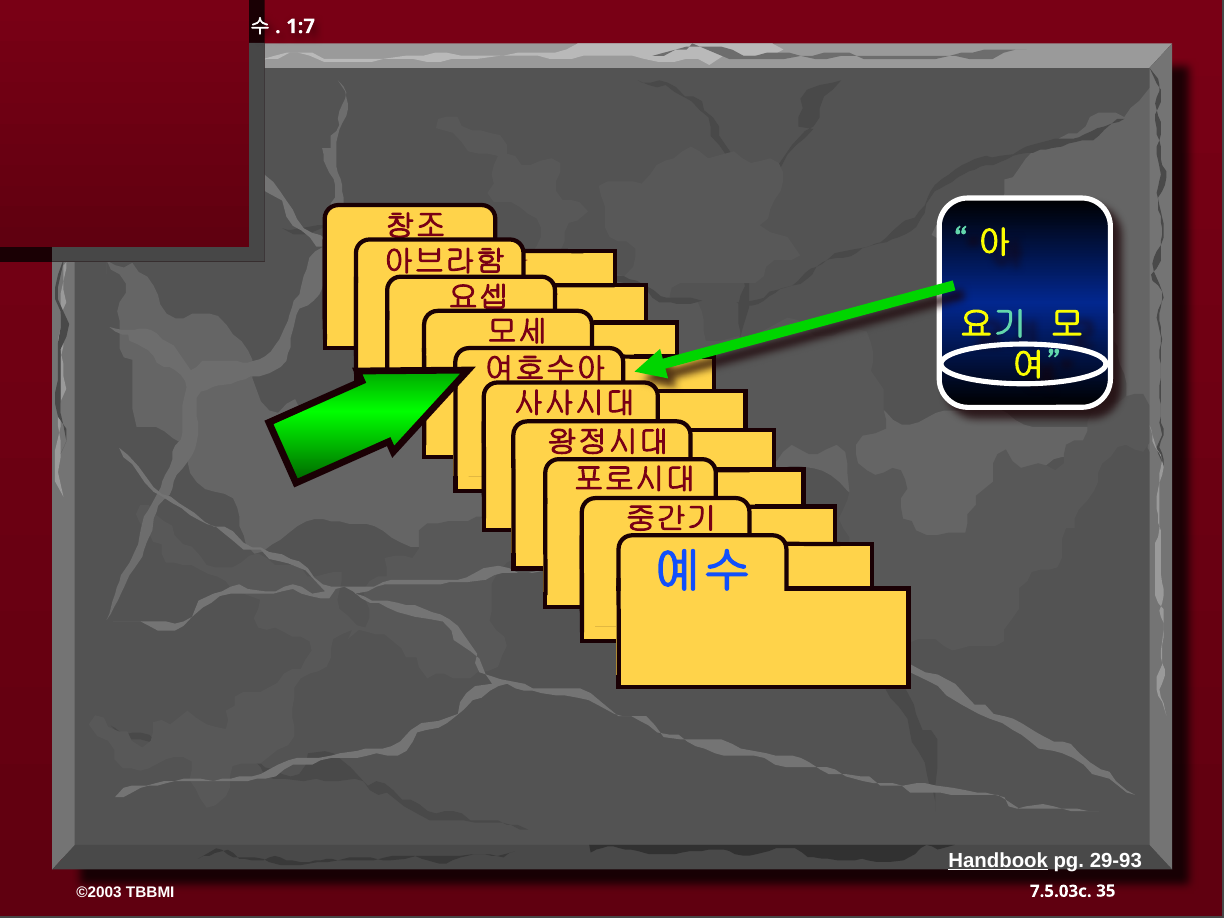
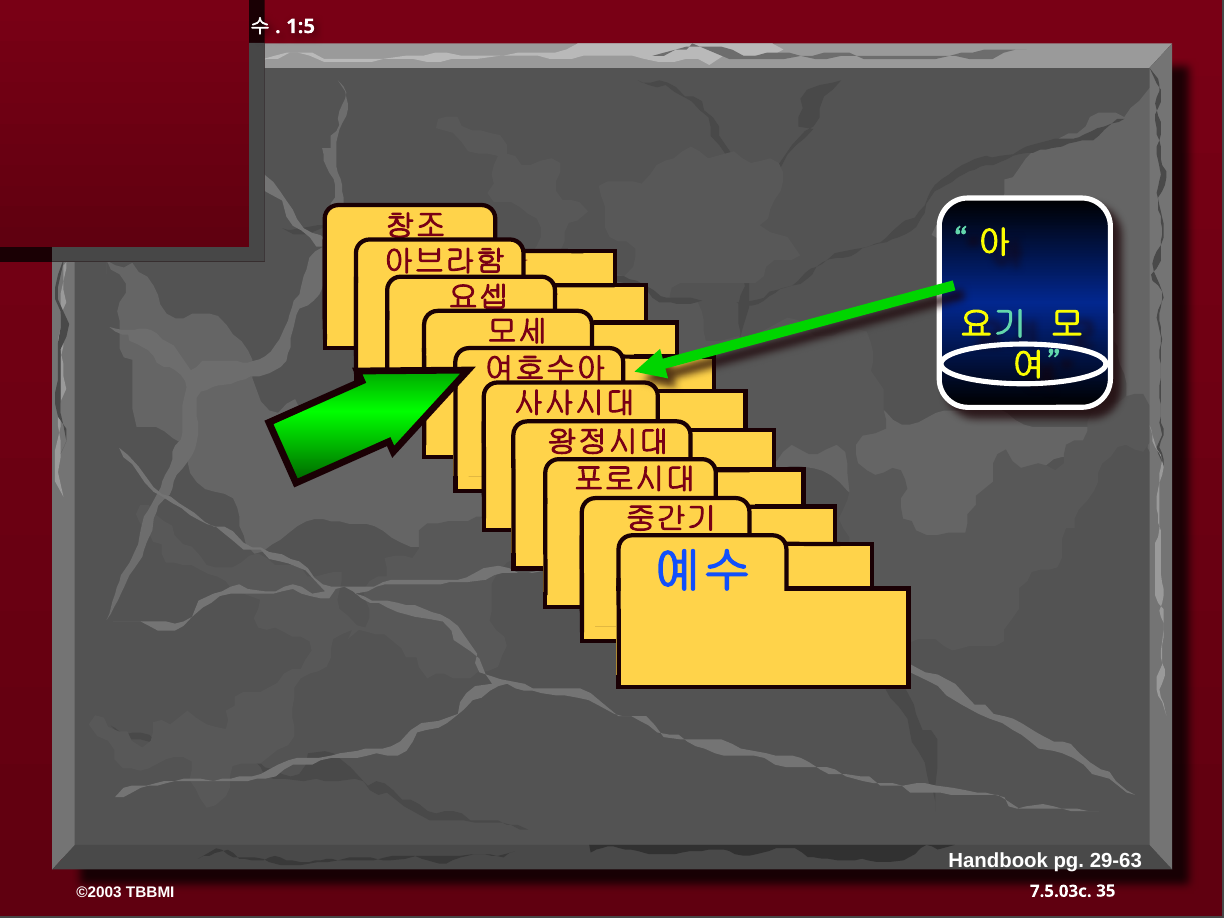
1:7: 1:7 -> 1:5
Handbook underline: present -> none
29-93: 29-93 -> 29-63
